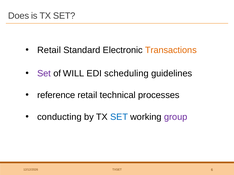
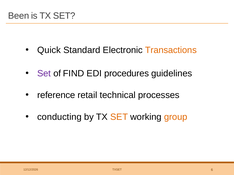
Does: Does -> Been
Retail at (49, 50): Retail -> Quick
WILL: WILL -> FIND
scheduling: scheduling -> procedures
SET at (119, 117) colour: blue -> orange
group colour: purple -> orange
